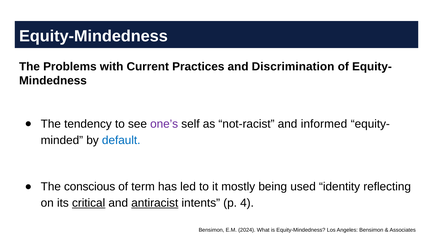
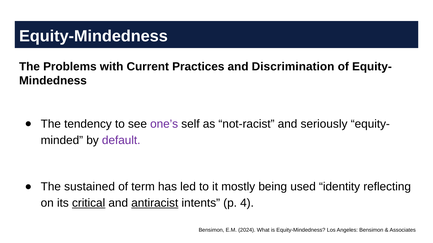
informed: informed -> seriously
default colour: blue -> purple
conscious: conscious -> sustained
